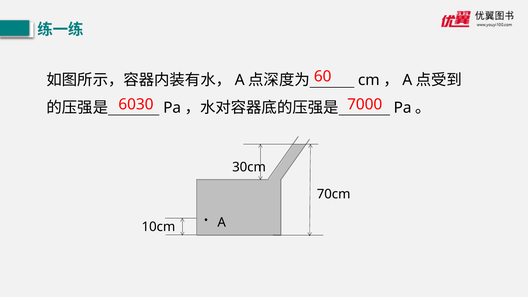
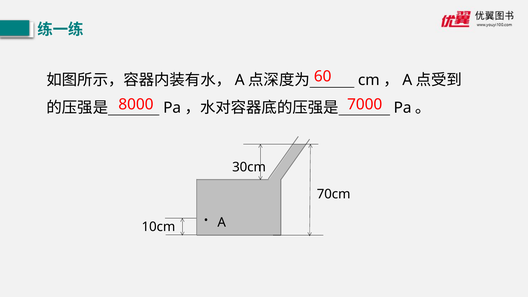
6030: 6030 -> 8000
